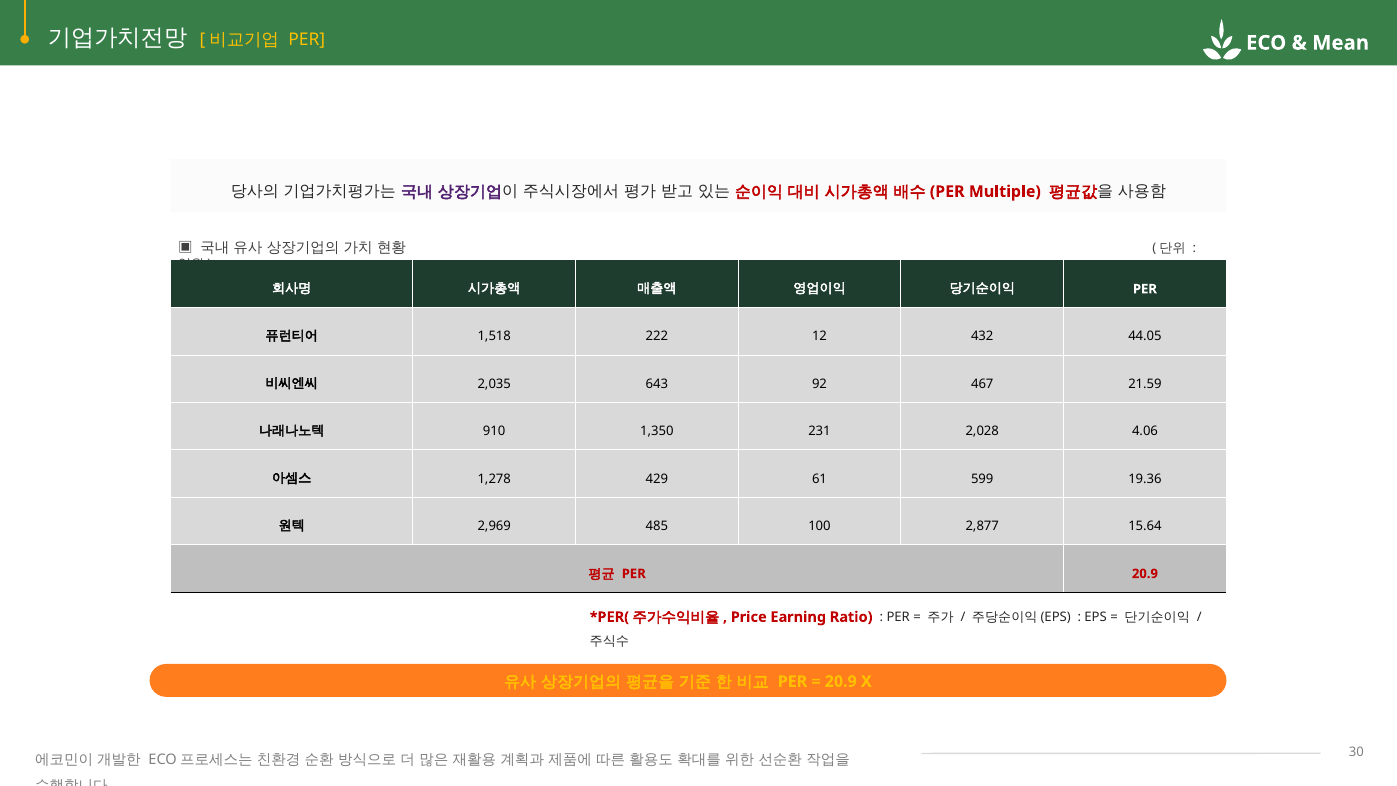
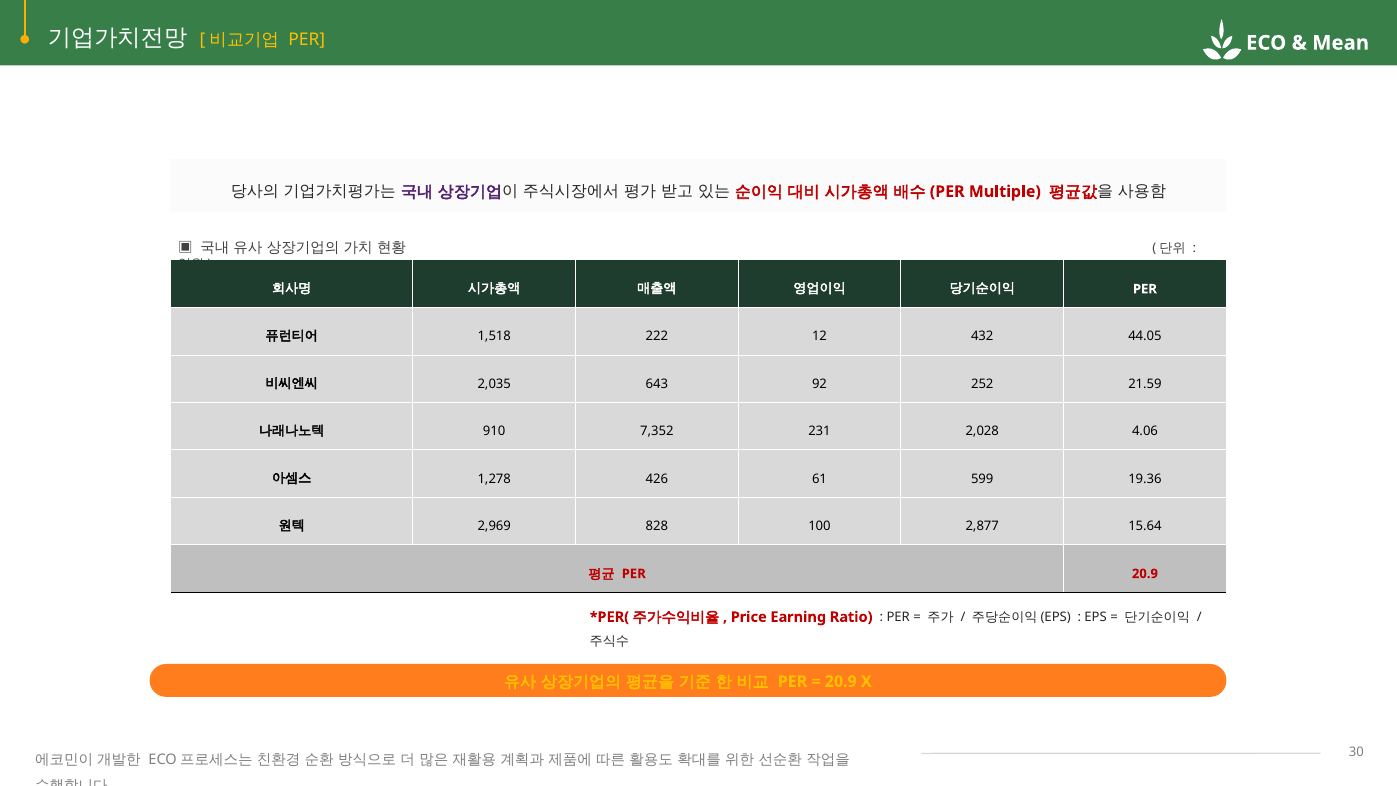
467: 467 -> 252
1,350: 1,350 -> 7,352
429: 429 -> 426
485: 485 -> 828
